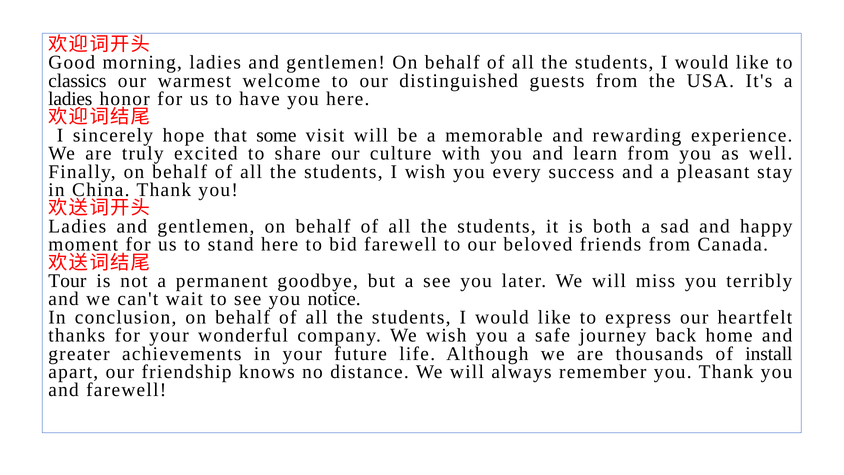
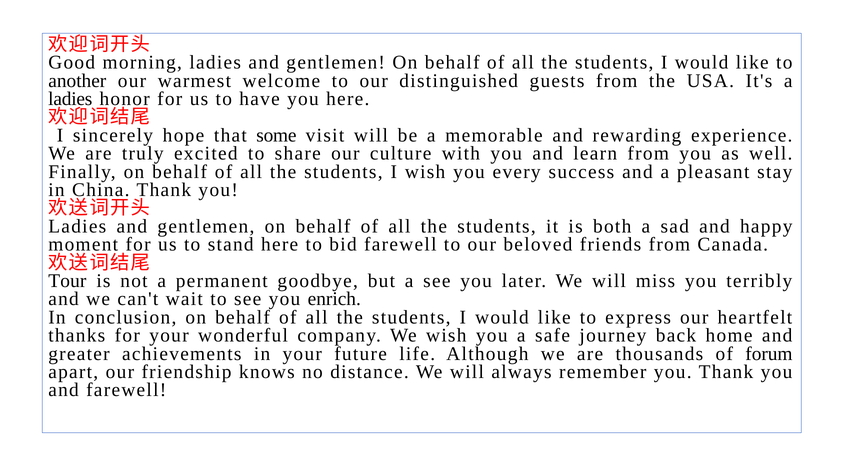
classics: classics -> another
notice: notice -> enrich
install: install -> forum
